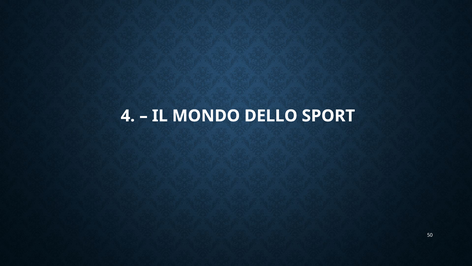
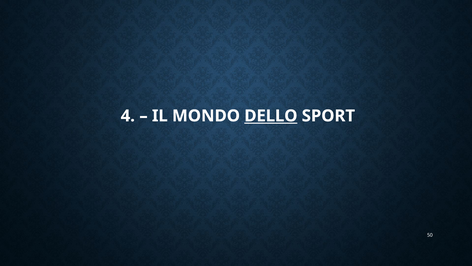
DELLO underline: none -> present
